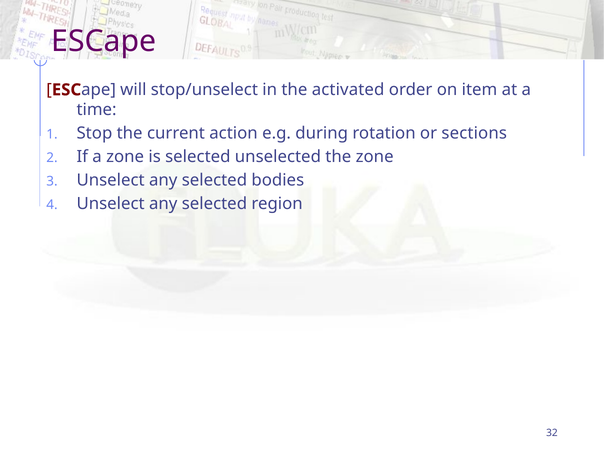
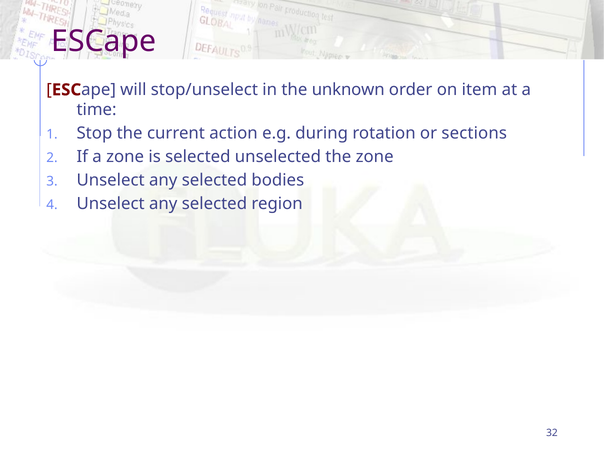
activated: activated -> unknown
